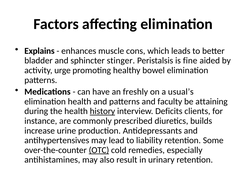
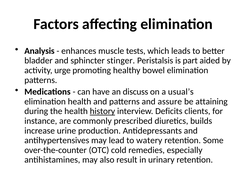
Explains: Explains -> Analysis
cons: cons -> tests
fine: fine -> part
freshly: freshly -> discuss
faculty: faculty -> assure
liability: liability -> watery
OTC underline: present -> none
